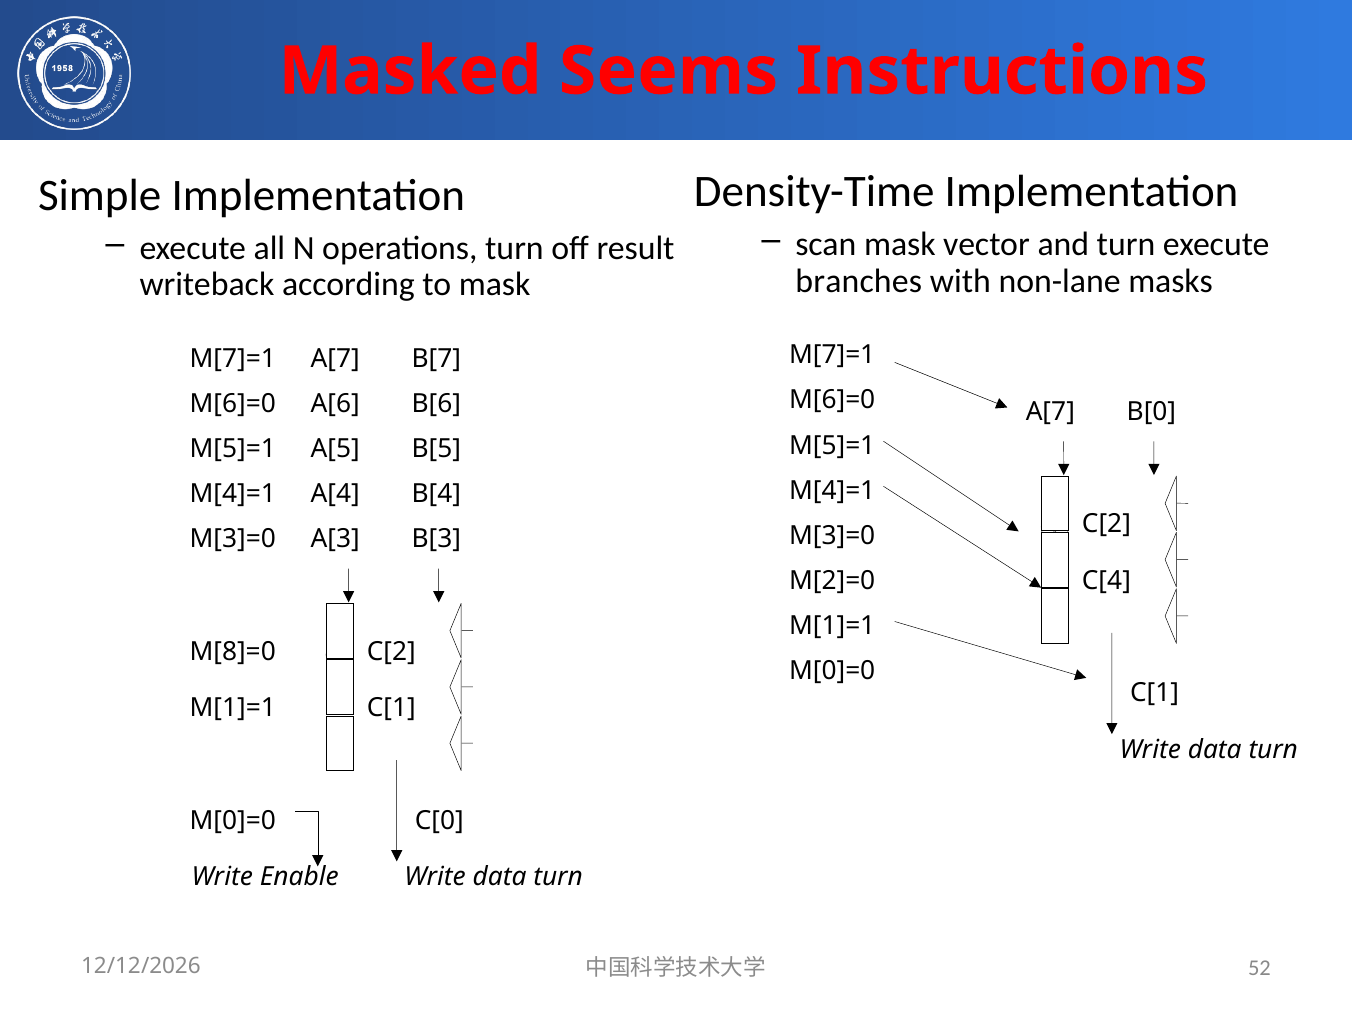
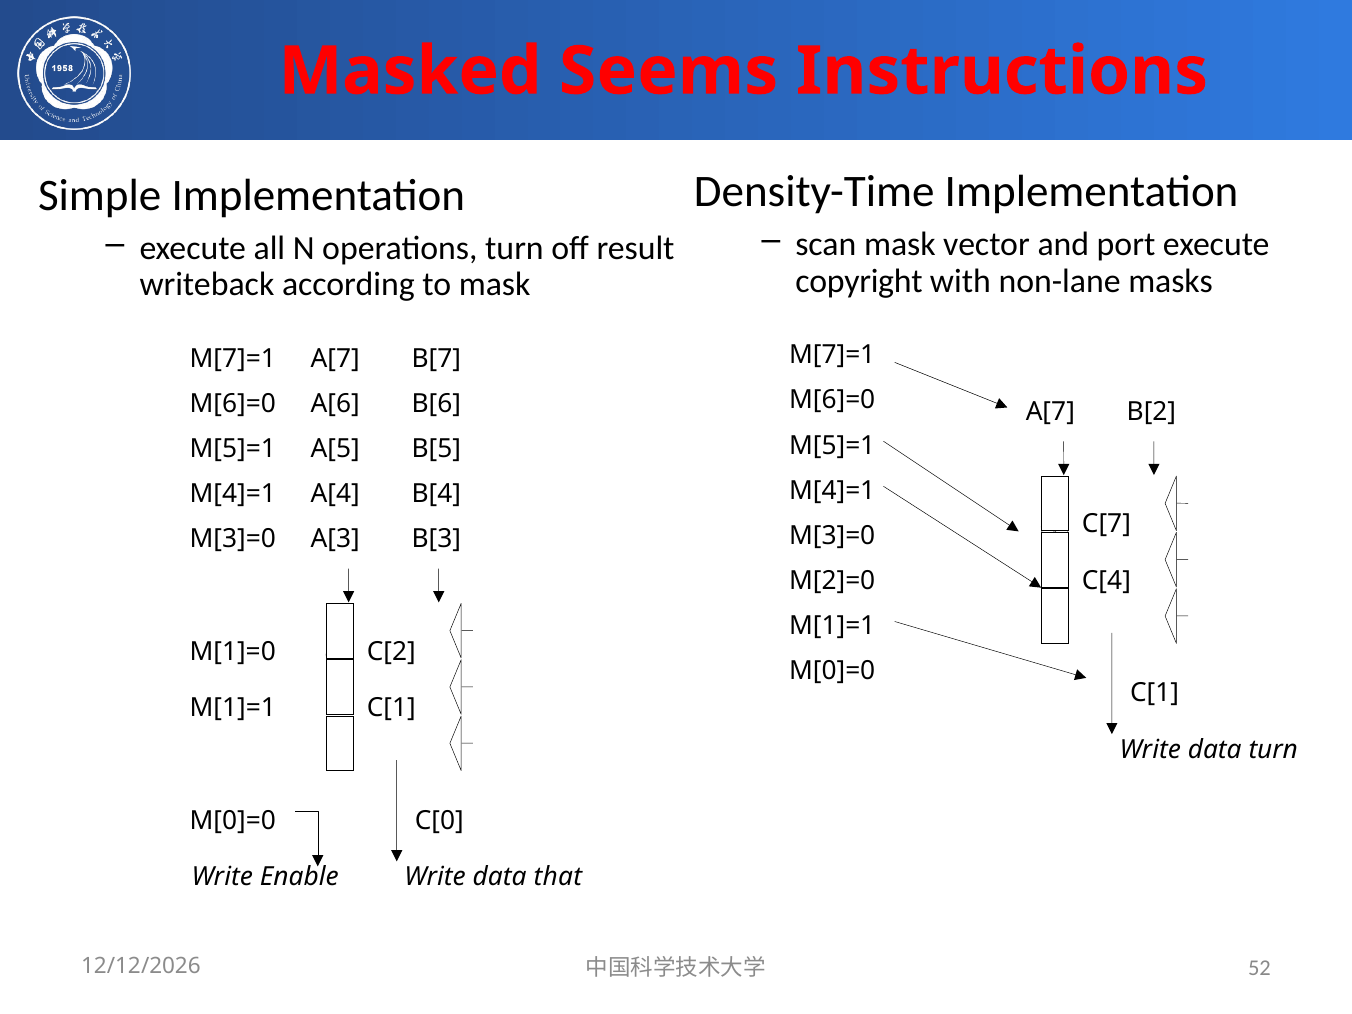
and turn: turn -> port
branches: branches -> copyright
B[0: B[0 -> B[2
C[2 at (1106, 524): C[2 -> C[7
M[8]=0: M[8]=0 -> M[1]=0
turn at (558, 877): turn -> that
